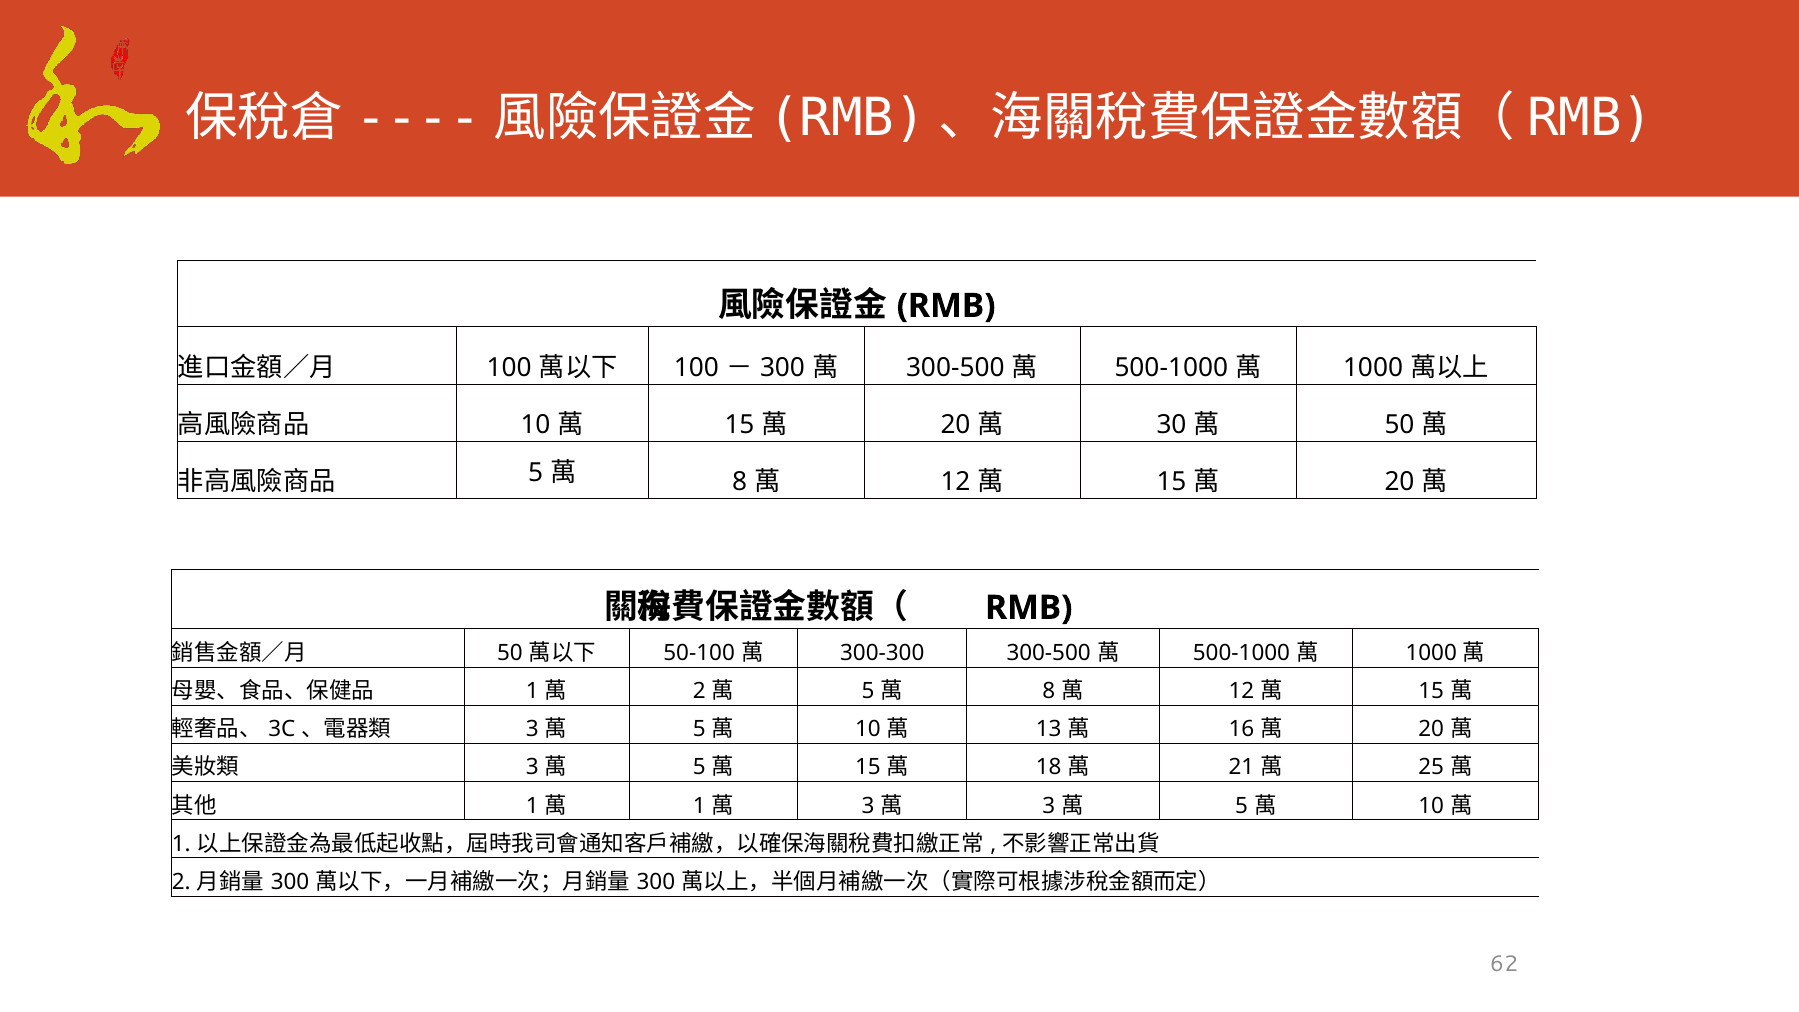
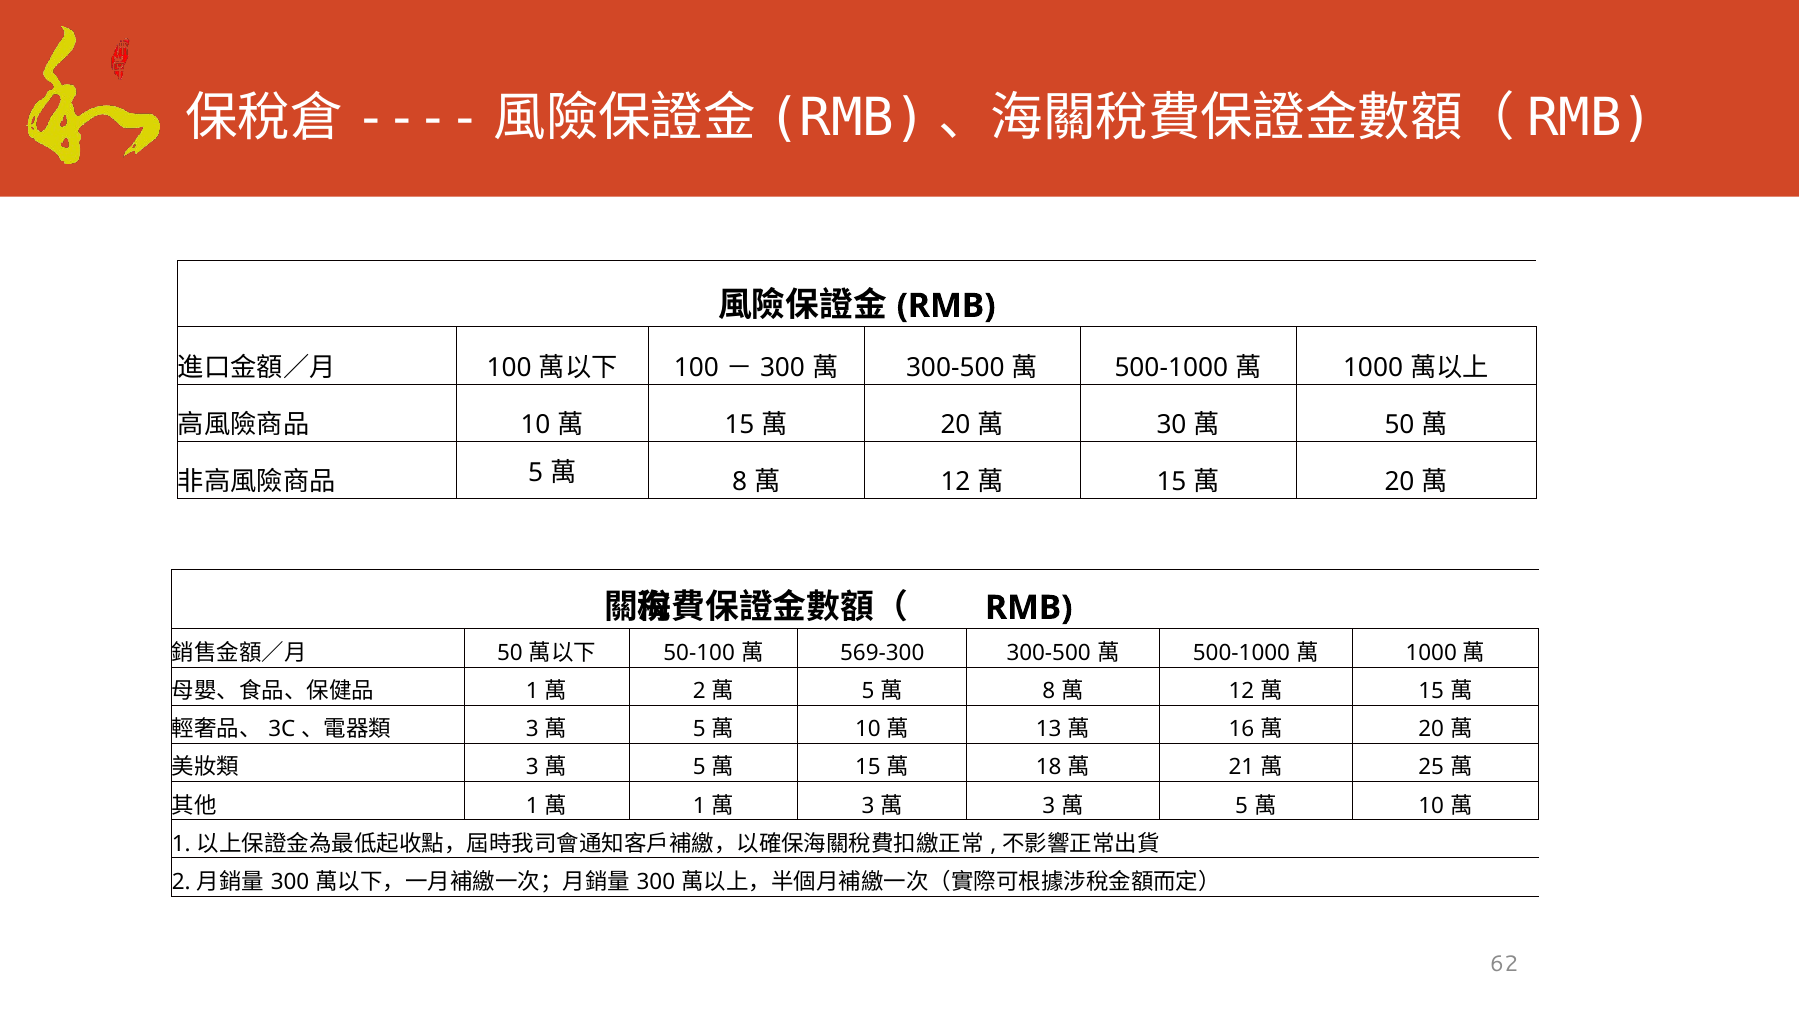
300-300: 300-300 -> 569-300
